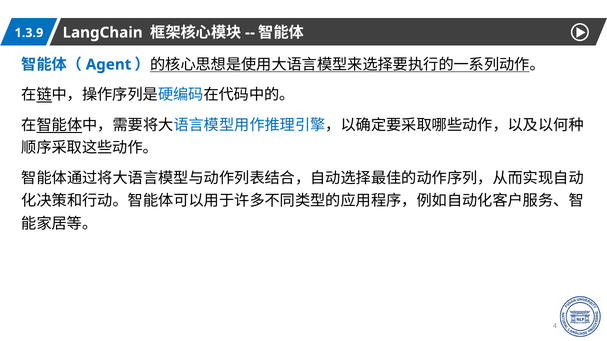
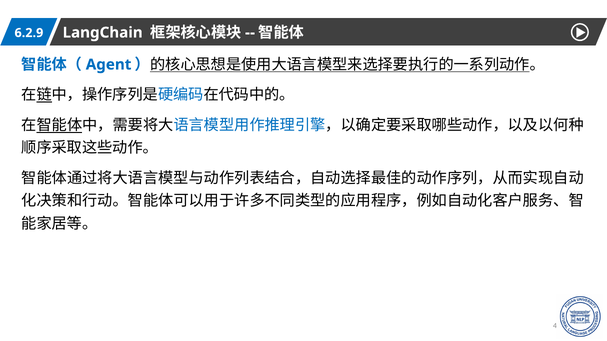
1.3.9: 1.3.9 -> 6.2.9
